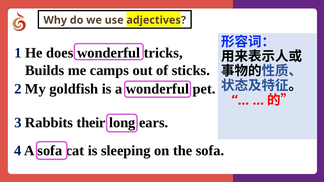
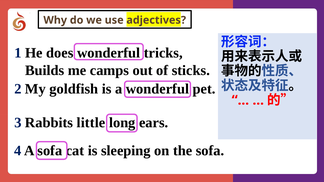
their: their -> little
